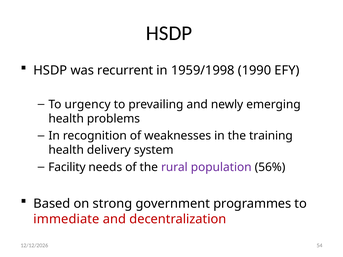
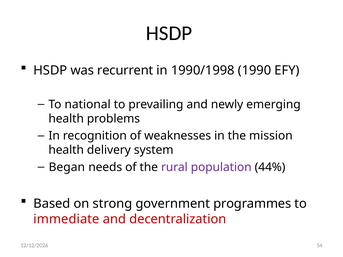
1959/1998: 1959/1998 -> 1990/1998
urgency: urgency -> national
training: training -> mission
Facility: Facility -> Began
56%: 56% -> 44%
